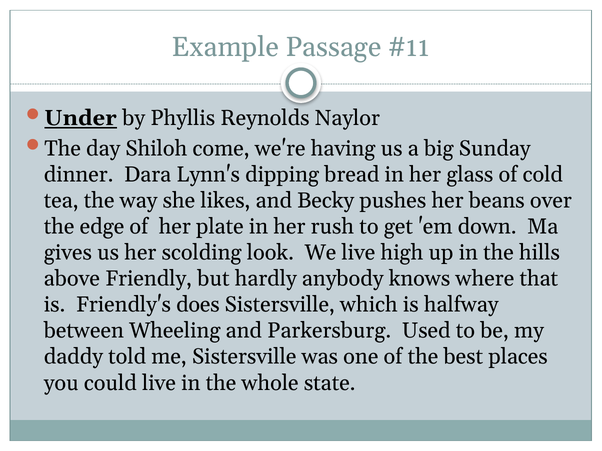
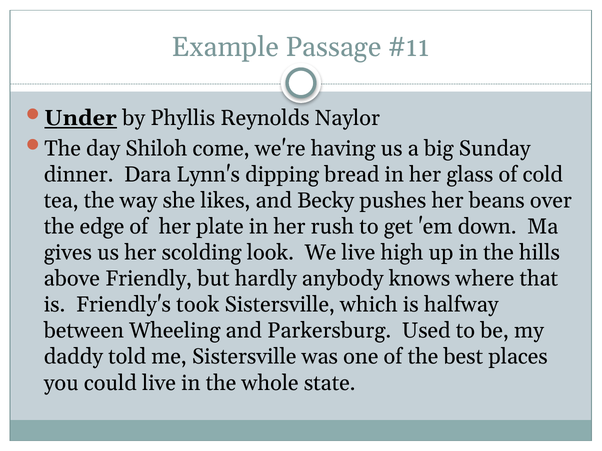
does: does -> took
